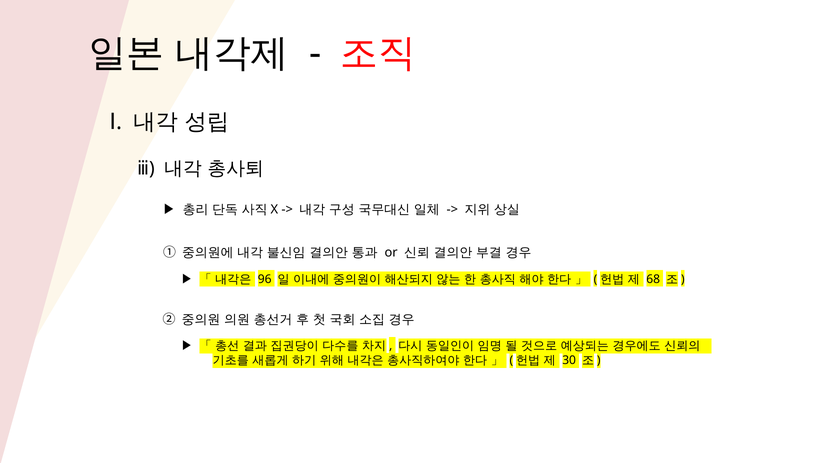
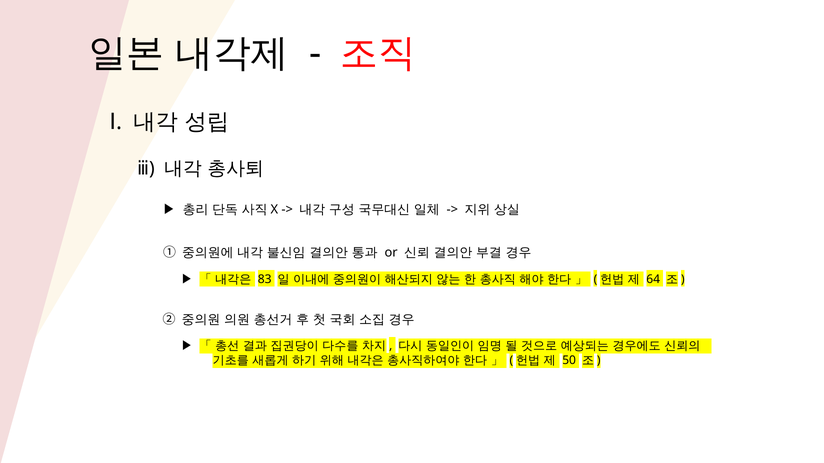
96: 96 -> 83
68: 68 -> 64
30: 30 -> 50
